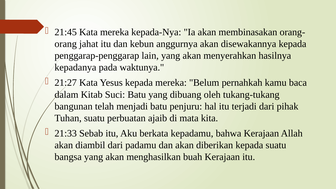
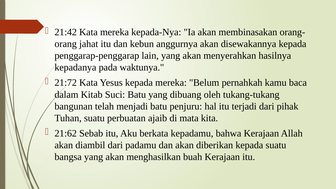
21:45: 21:45 -> 21:42
21:27: 21:27 -> 21:72
21:33: 21:33 -> 21:62
